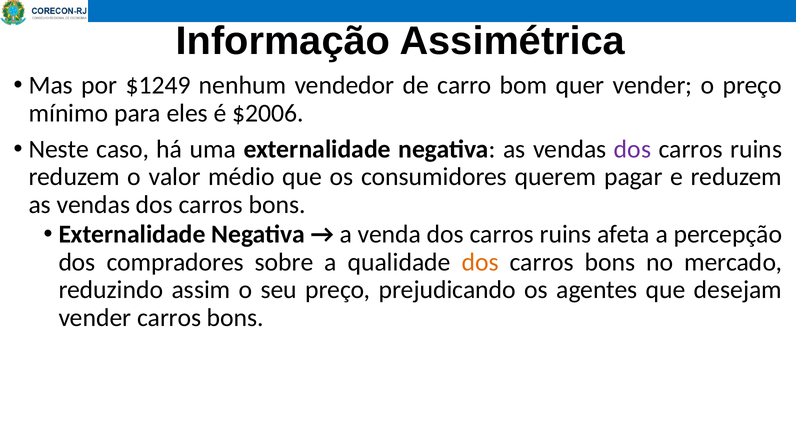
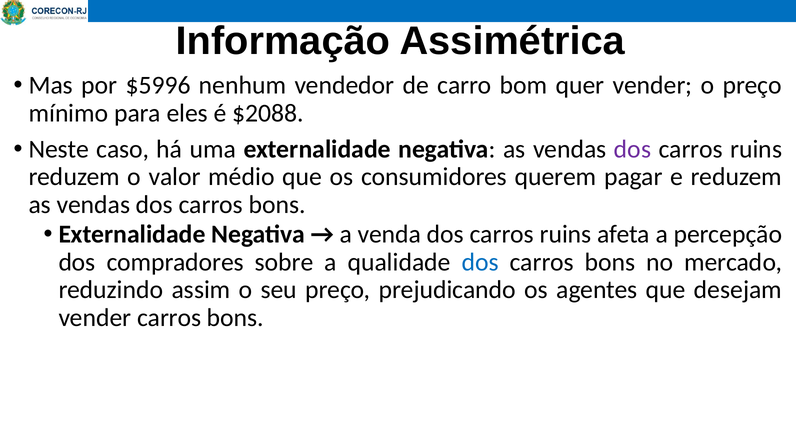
$1249: $1249 -> $5996
$2006: $2006 -> $2088
dos at (480, 262) colour: orange -> blue
